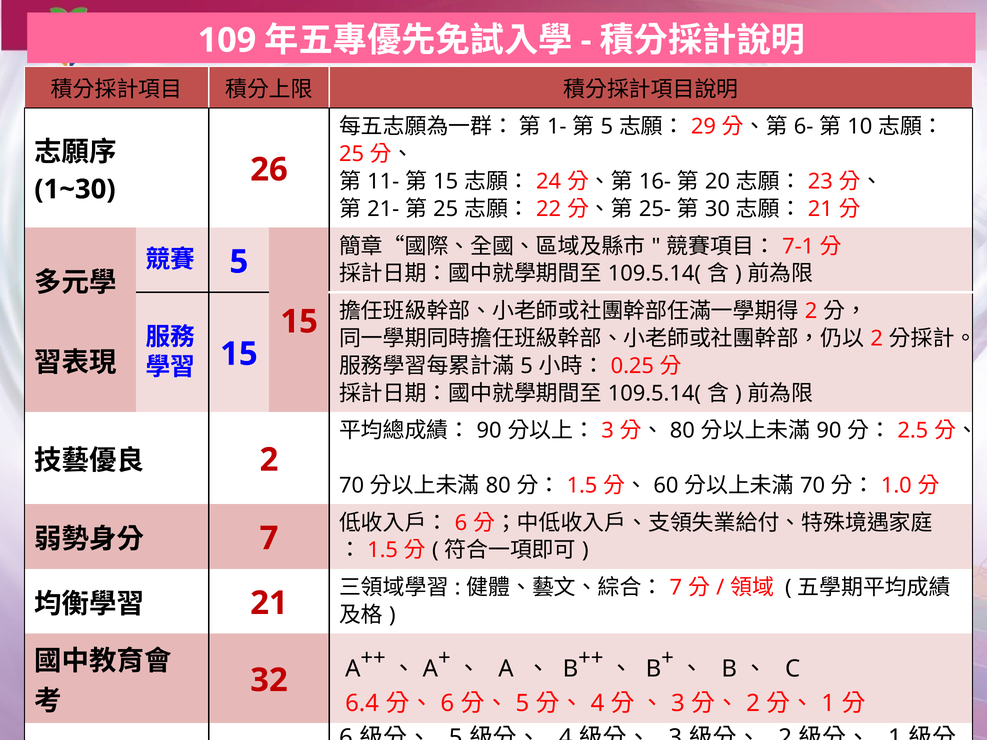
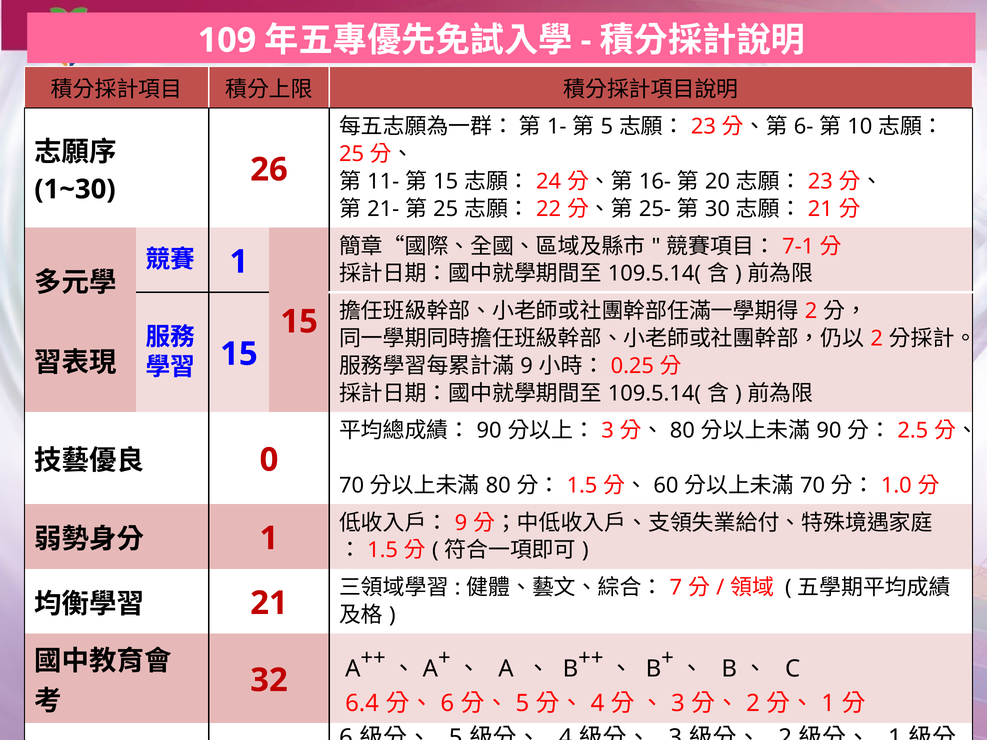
29 at (703, 127): 29 -> 23
5 at (239, 262): 5 -> 1
5 at (527, 366): 5 -> 9
2 at (269, 460): 2 -> 0
6 at (461, 523): 6 -> 9
7 at (269, 539): 7 -> 1
